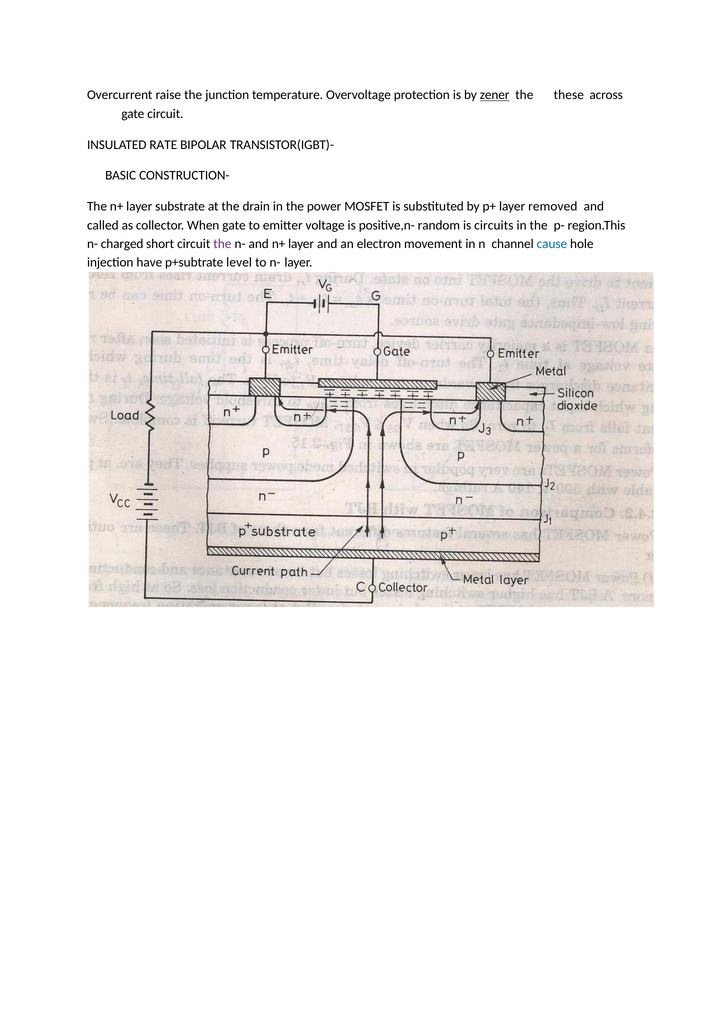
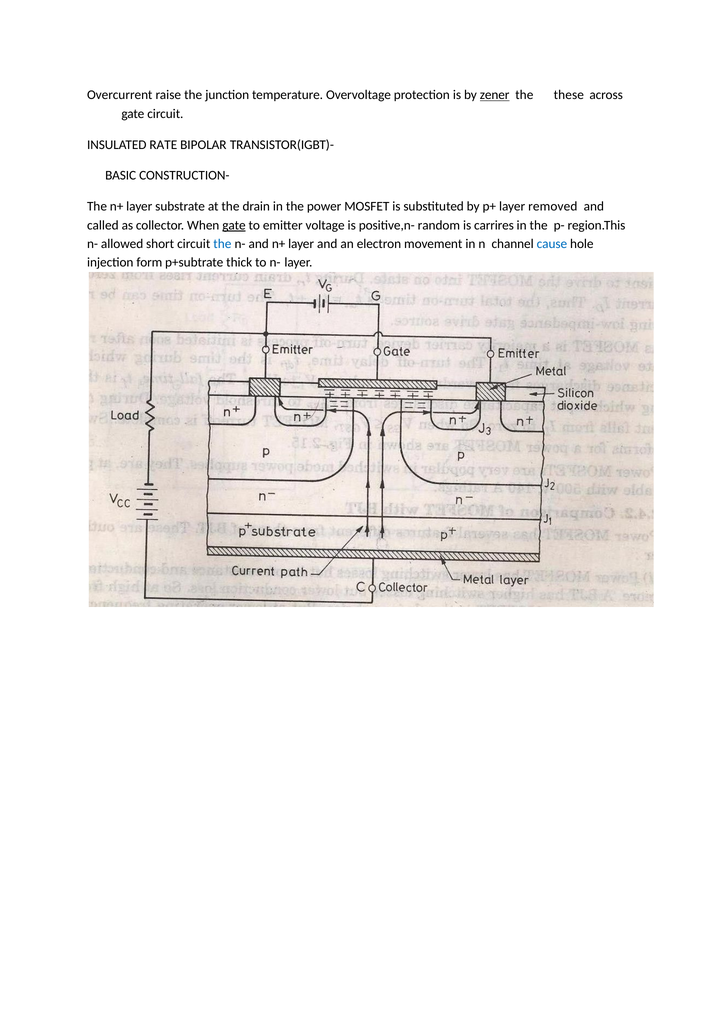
gate at (234, 225) underline: none -> present
circuits: circuits -> carrires
charged: charged -> allowed
the at (222, 244) colour: purple -> blue
have: have -> form
level: level -> thick
